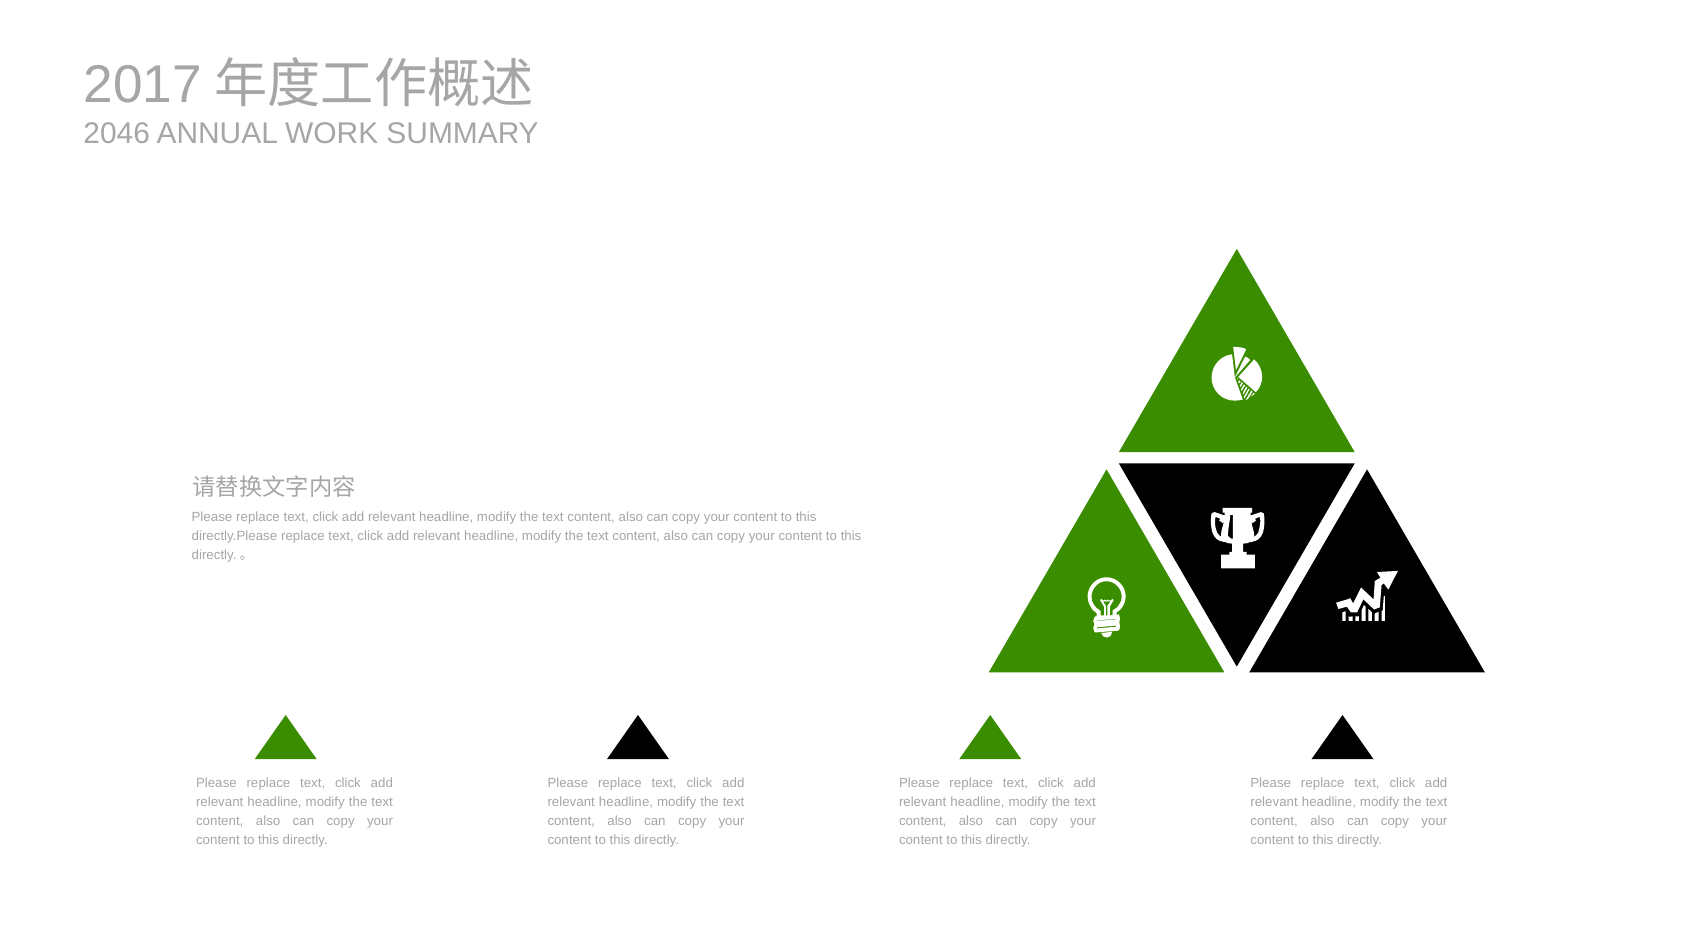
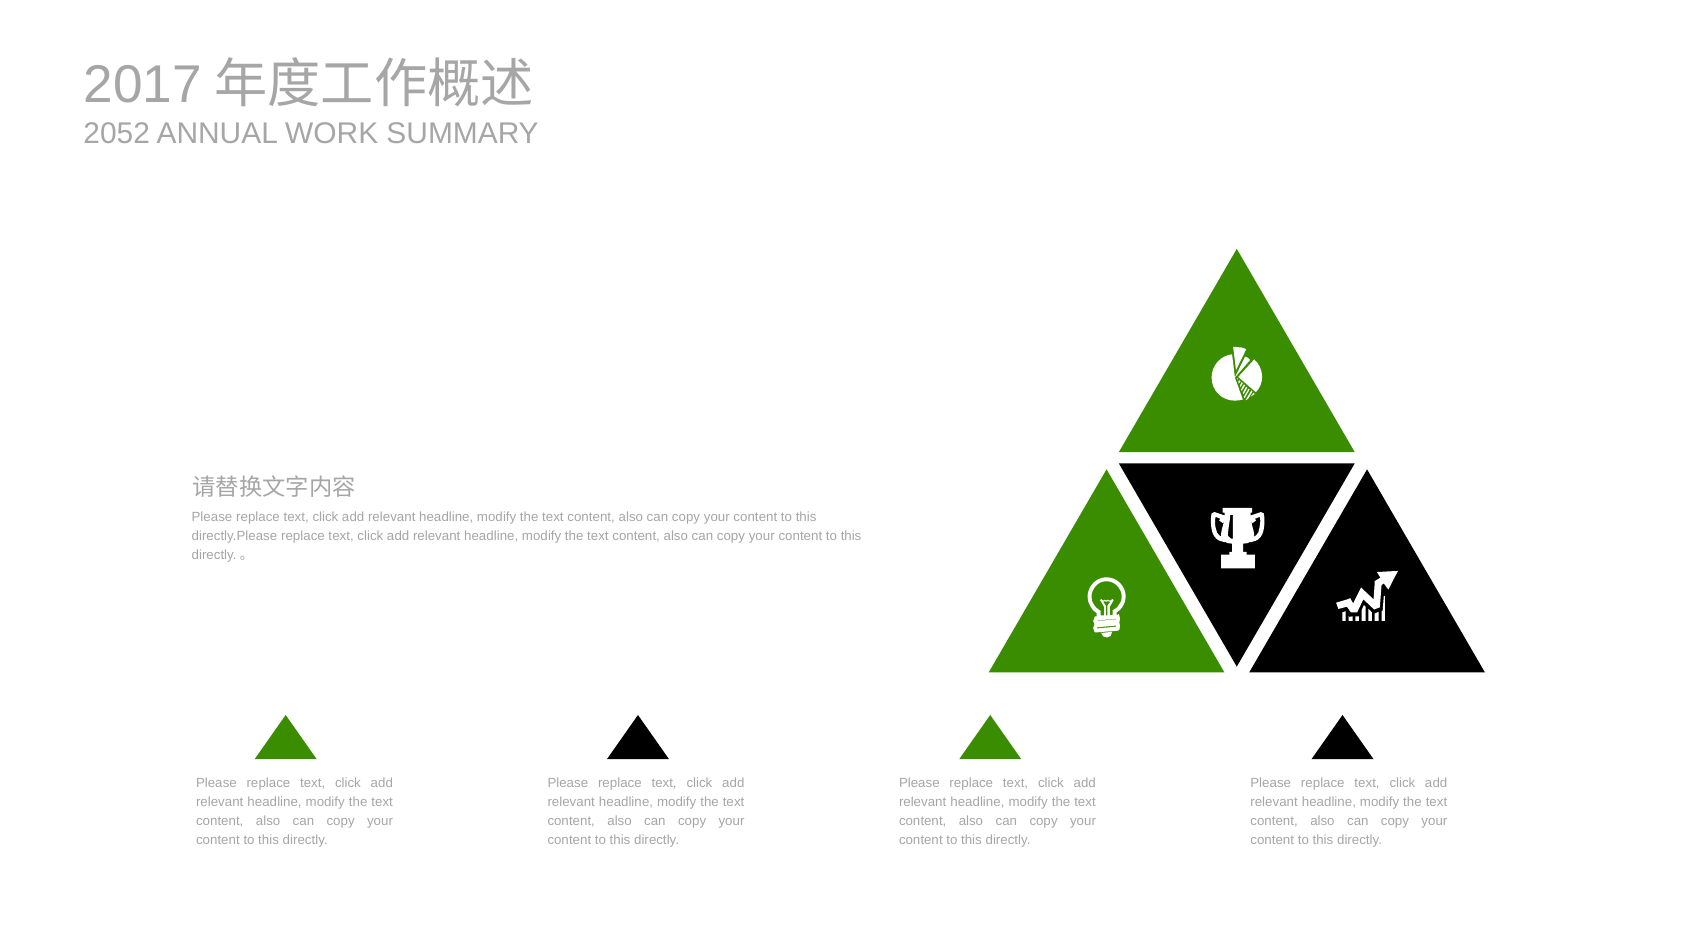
2046: 2046 -> 2052
